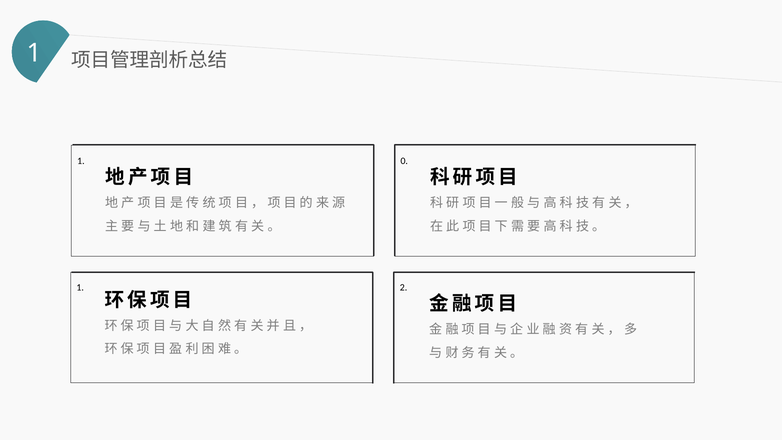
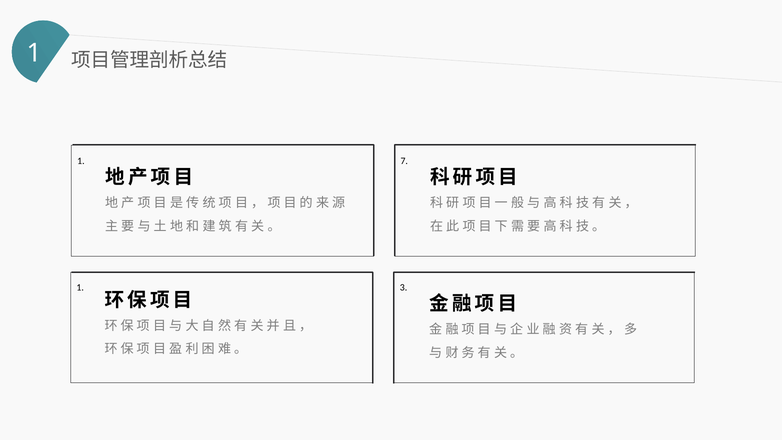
0: 0 -> 7
2: 2 -> 3
